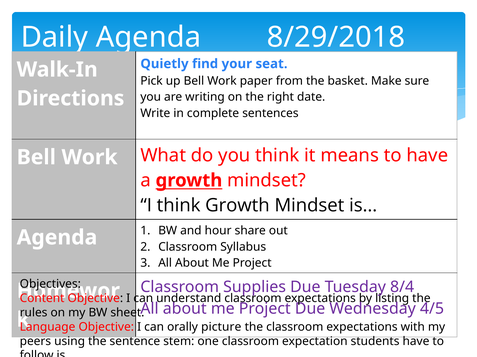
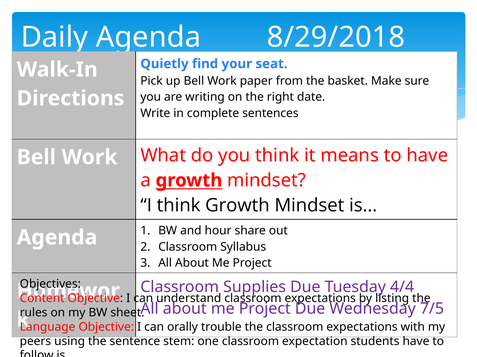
8/4: 8/4 -> 4/4
4/5: 4/5 -> 7/5
picture: picture -> trouble
